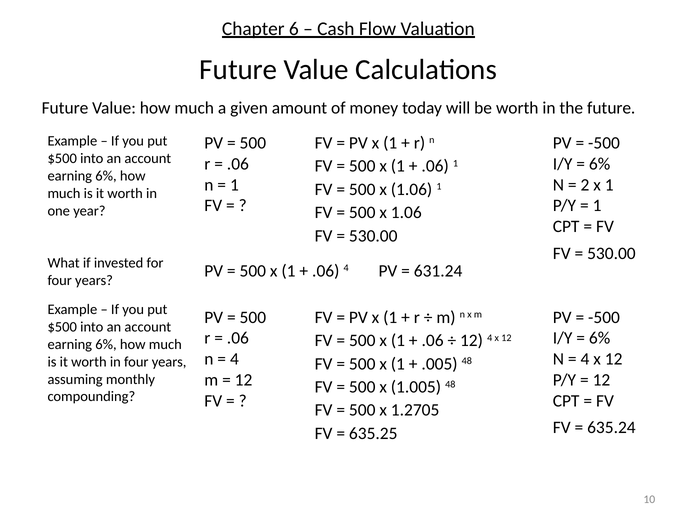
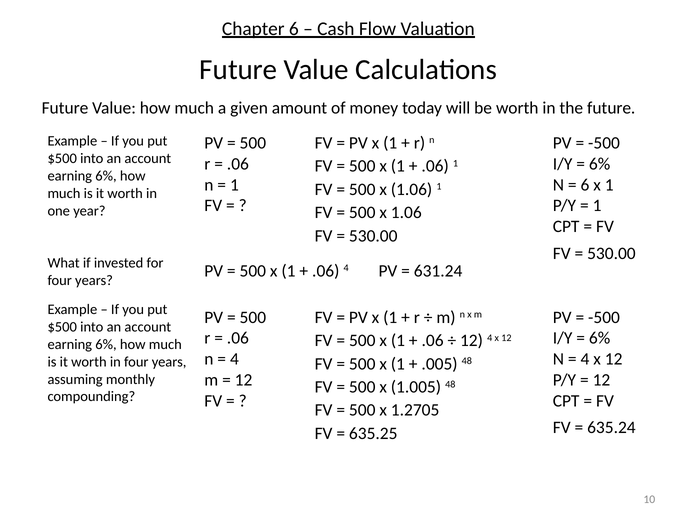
2 at (585, 185): 2 -> 6
